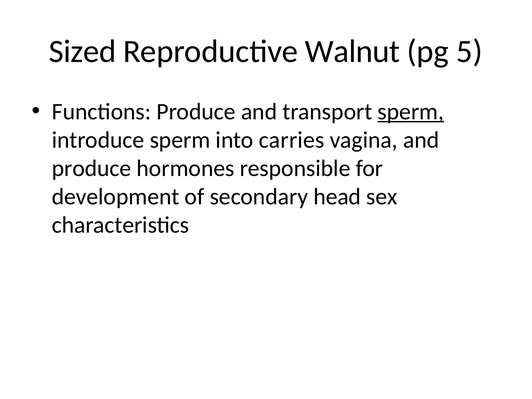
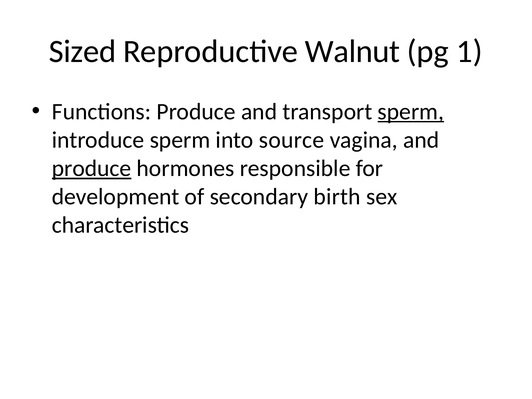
5: 5 -> 1
carries: carries -> source
produce at (92, 168) underline: none -> present
head: head -> birth
